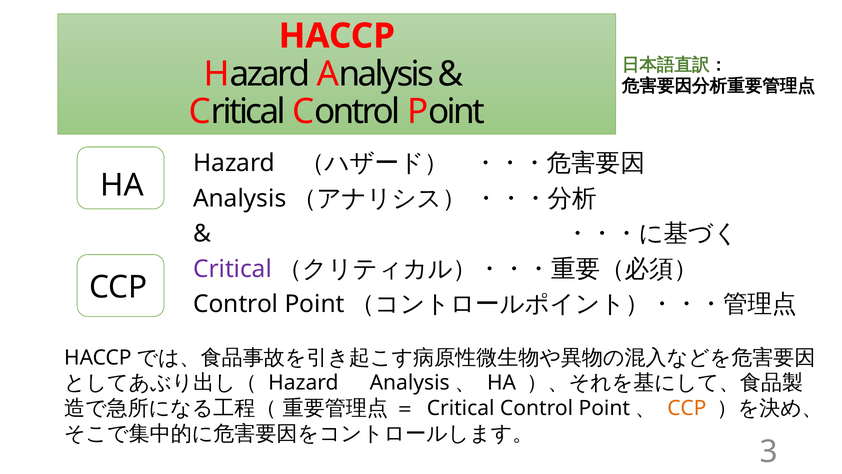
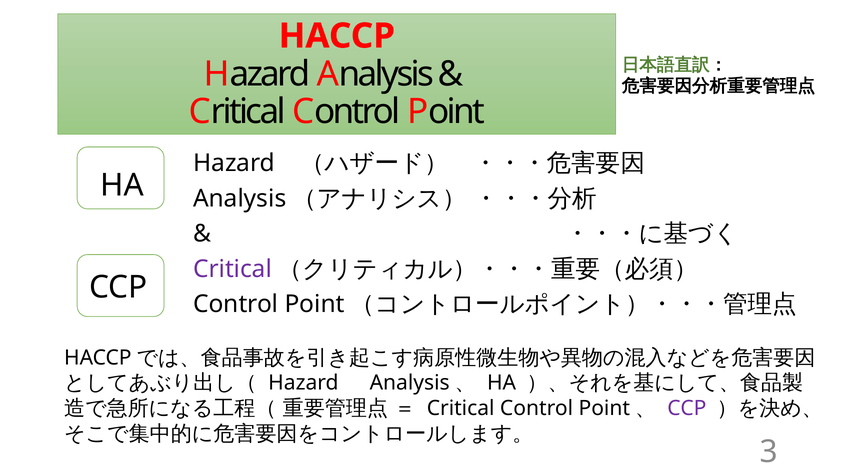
CCP at (687, 408) colour: orange -> purple
